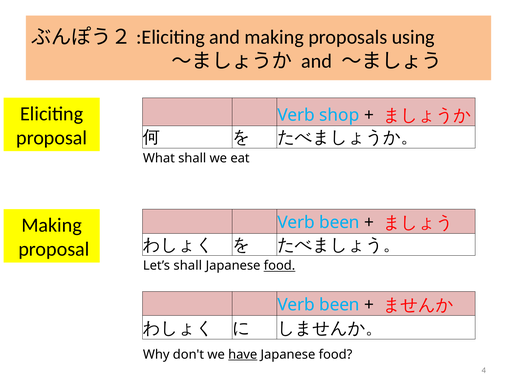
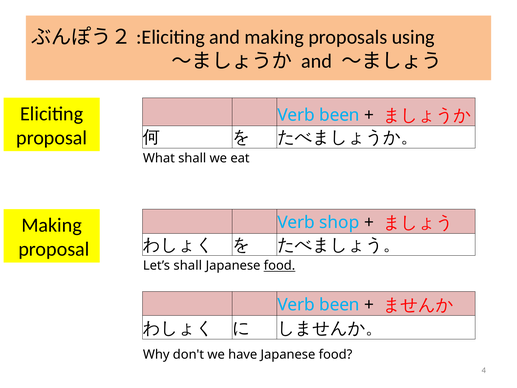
shop at (339, 115): shop -> been
been at (339, 222): been -> shop
have underline: present -> none
